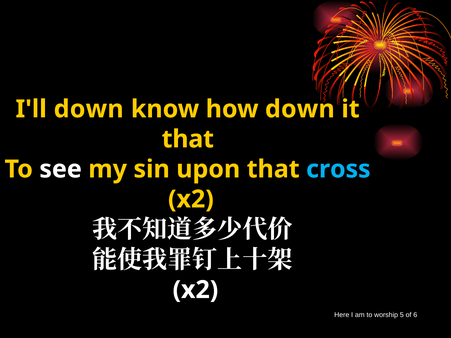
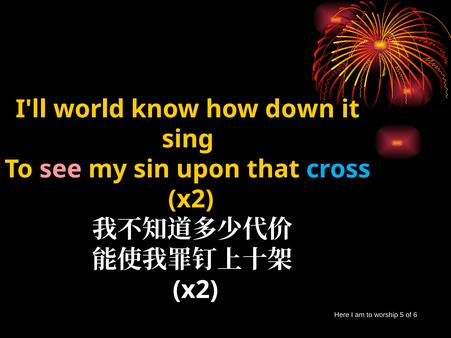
I'll down: down -> world
that at (188, 139): that -> sing
see colour: white -> pink
